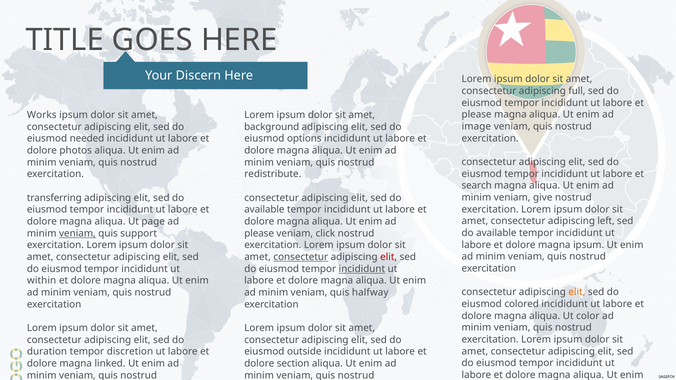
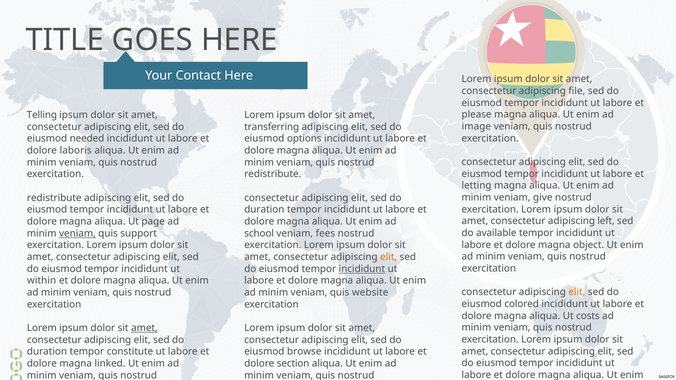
Discern: Discern -> Contact
full: full -> file
Works: Works -> Telling
background: background -> transferring
photos: photos -> laboris
search: search -> letting
transferring at (54, 198): transferring -> redistribute
available at (264, 210): available -> duration
please at (259, 233): please -> school
click: click -> fees
magna ipsum: ipsum -> object
consectetur at (301, 257) underline: present -> none
elit at (389, 257) colour: red -> orange
halfway: halfway -> website
color: color -> costs
amet at (144, 328) underline: none -> present
discretion: discretion -> constitute
outside: outside -> browse
